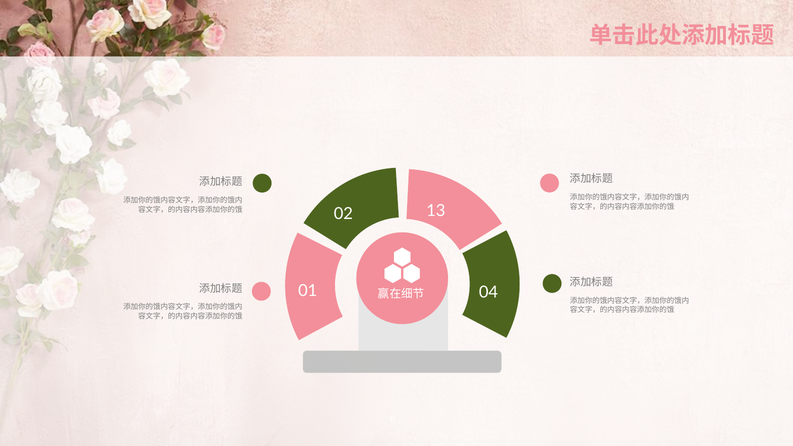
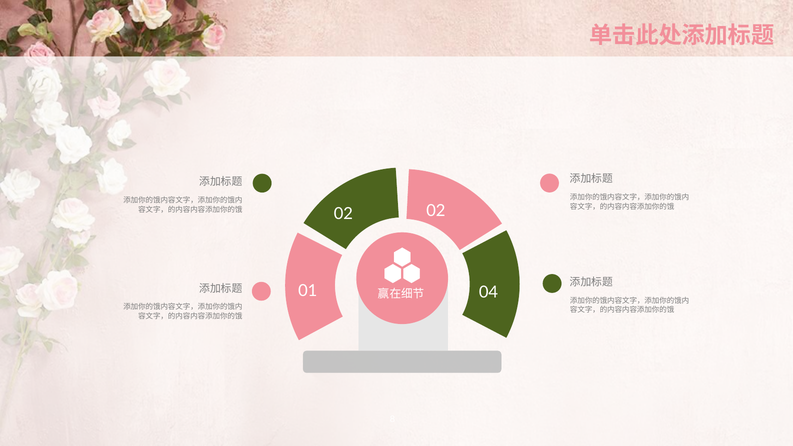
02 13: 13 -> 02
